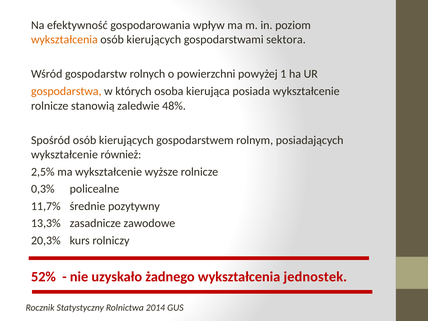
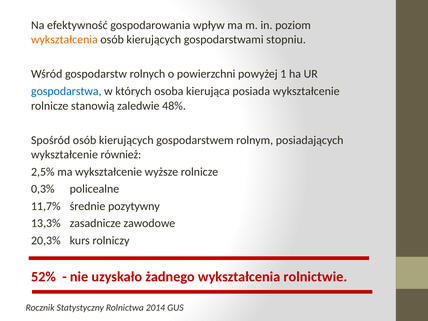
sektora: sektora -> stopniu
gospodarstwa colour: orange -> blue
jednostek: jednostek -> rolnictwie
